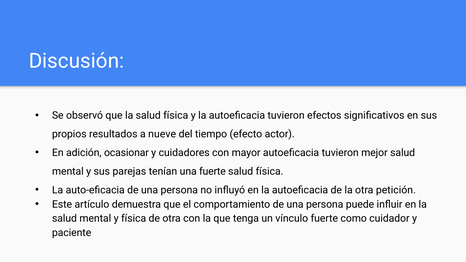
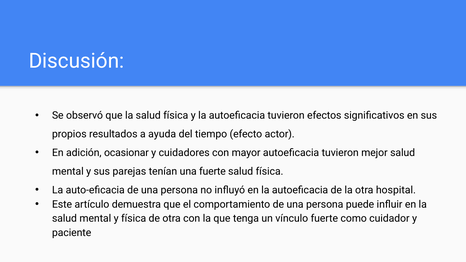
nueve: nueve -> ayuda
petición: petición -> hospital
